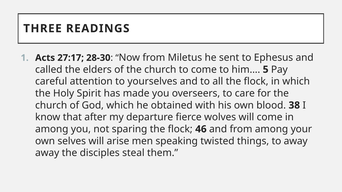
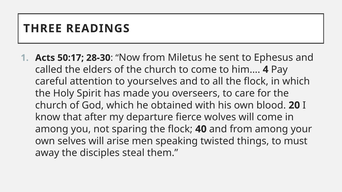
27:17: 27:17 -> 50:17
5: 5 -> 4
38: 38 -> 20
46: 46 -> 40
to away: away -> must
